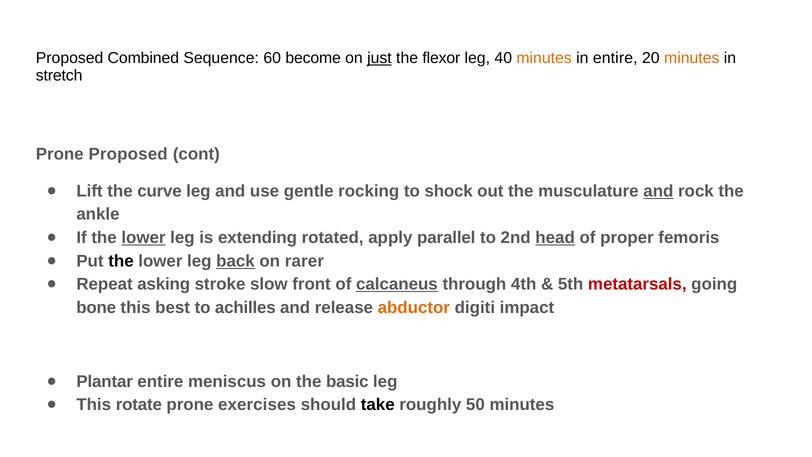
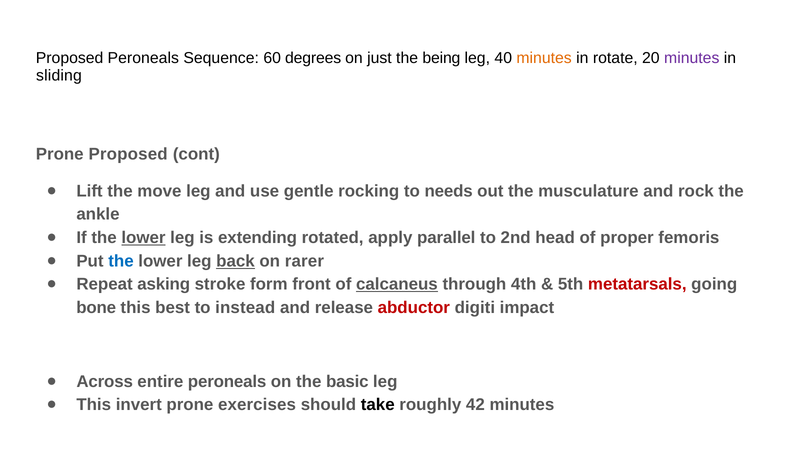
Proposed Combined: Combined -> Peroneals
become: become -> degrees
just underline: present -> none
flexor: flexor -> being
in entire: entire -> rotate
minutes at (692, 58) colour: orange -> purple
stretch: stretch -> sliding
curve: curve -> move
shock: shock -> needs
and at (658, 191) underline: present -> none
head underline: present -> none
the at (121, 261) colour: black -> blue
slow: slow -> form
achilles: achilles -> instead
abductor colour: orange -> red
Plantar: Plantar -> Across
entire meniscus: meniscus -> peroneals
rotate: rotate -> invert
50: 50 -> 42
